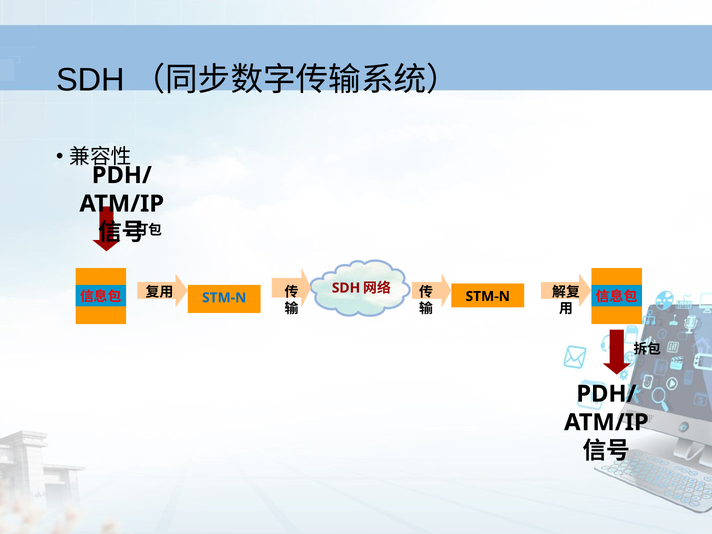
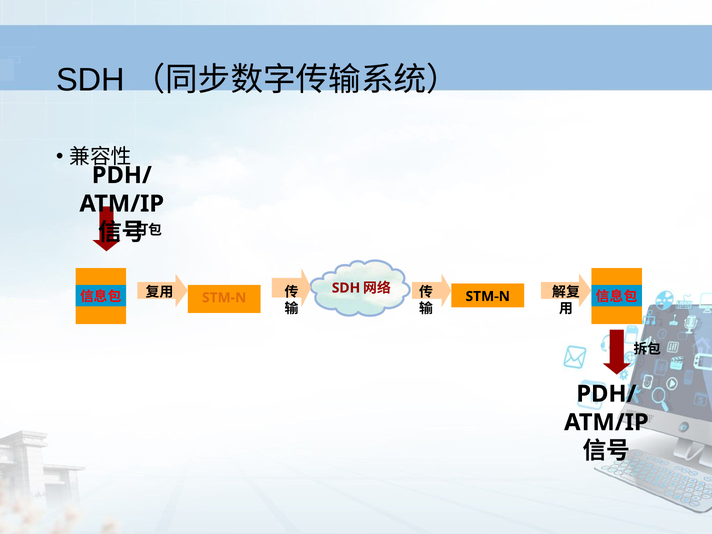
STM-N at (224, 298) colour: blue -> orange
